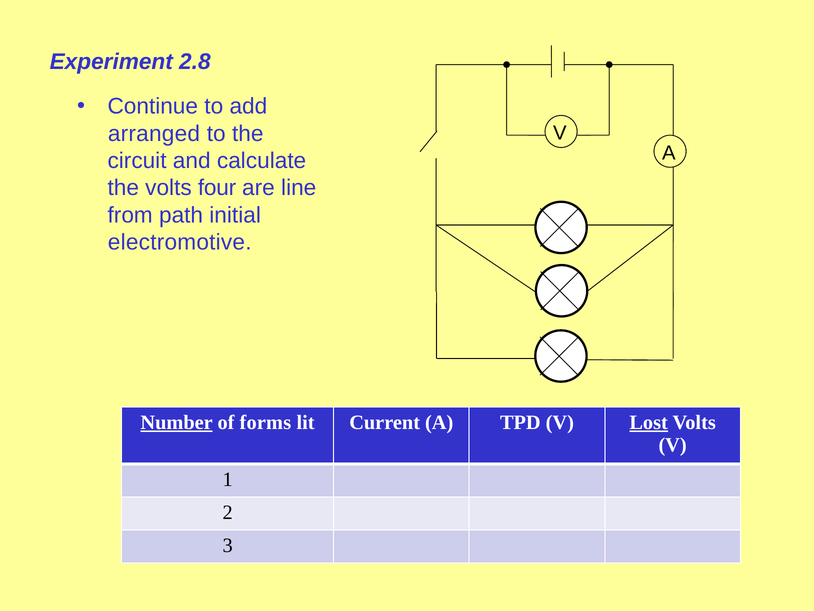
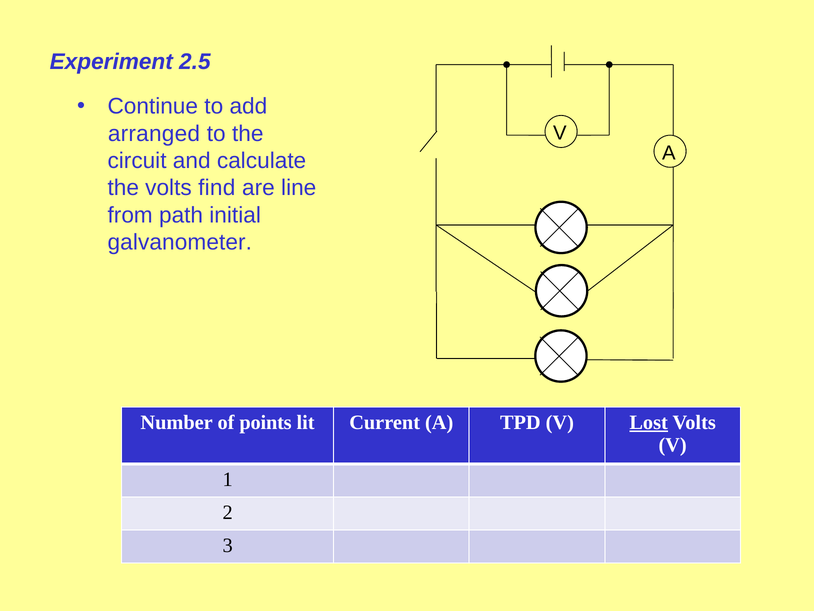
2.8: 2.8 -> 2.5
four: four -> find
electromotive: electromotive -> galvanometer
Number underline: present -> none
forms: forms -> points
